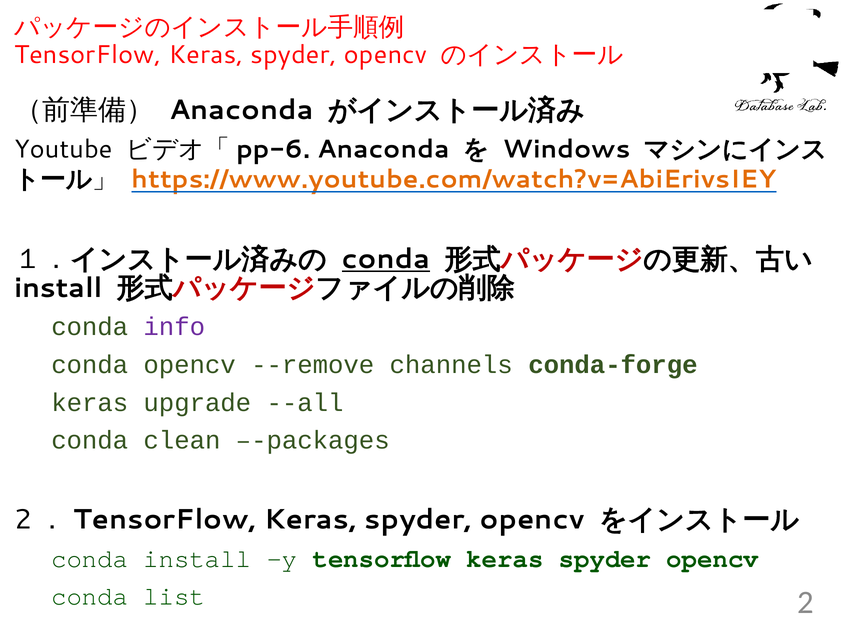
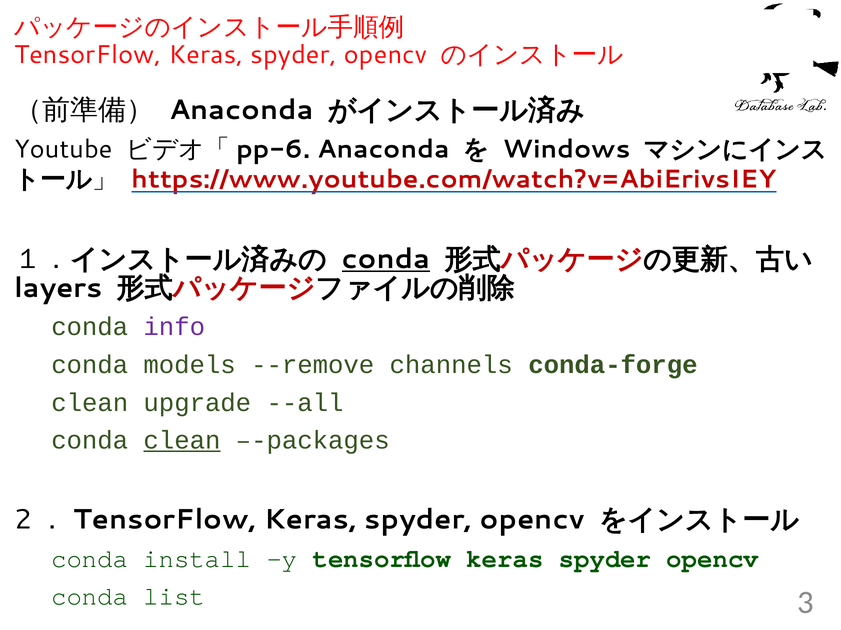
https://www.youtube.com/watch?v=AbiErivsIEY colour: orange -> red
install at (58, 288): install -> layers
conda opencv: opencv -> models
keras at (90, 403): keras -> clean
clean at (182, 441) underline: none -> present
2: 2 -> 3
